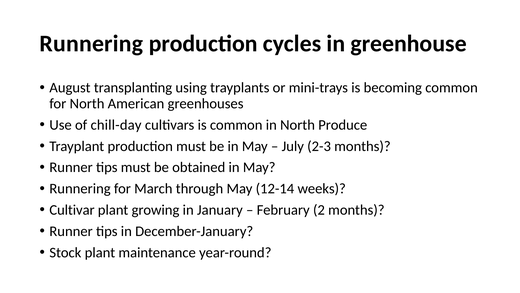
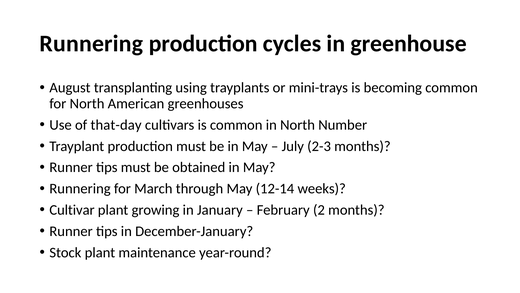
chill-day: chill-day -> that-day
Produce: Produce -> Number
